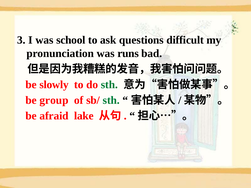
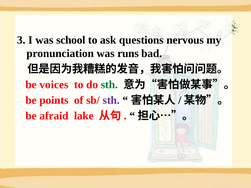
difficult: difficult -> nervous
slowly: slowly -> voices
group: group -> points
sth at (111, 100) colour: green -> purple
